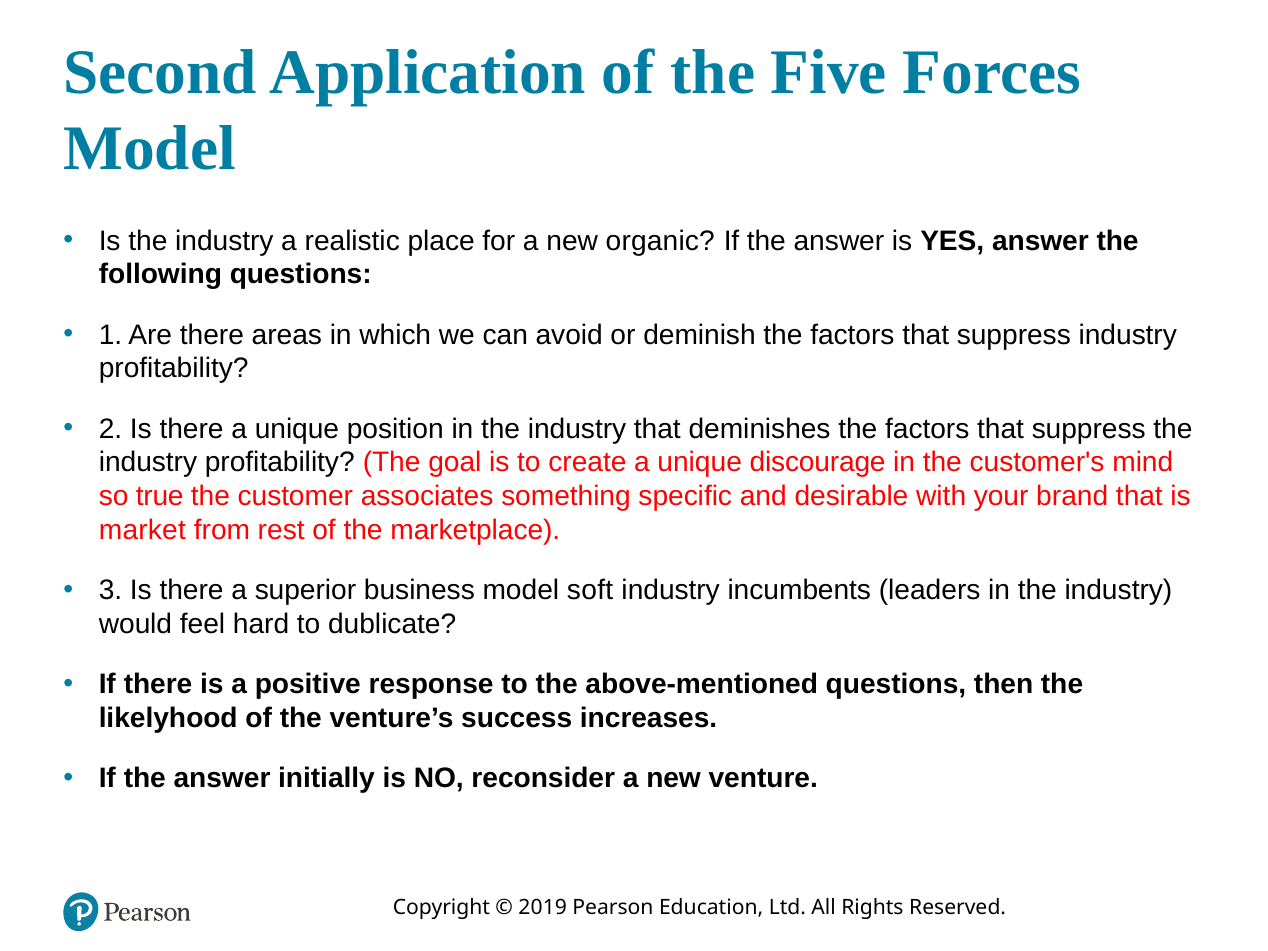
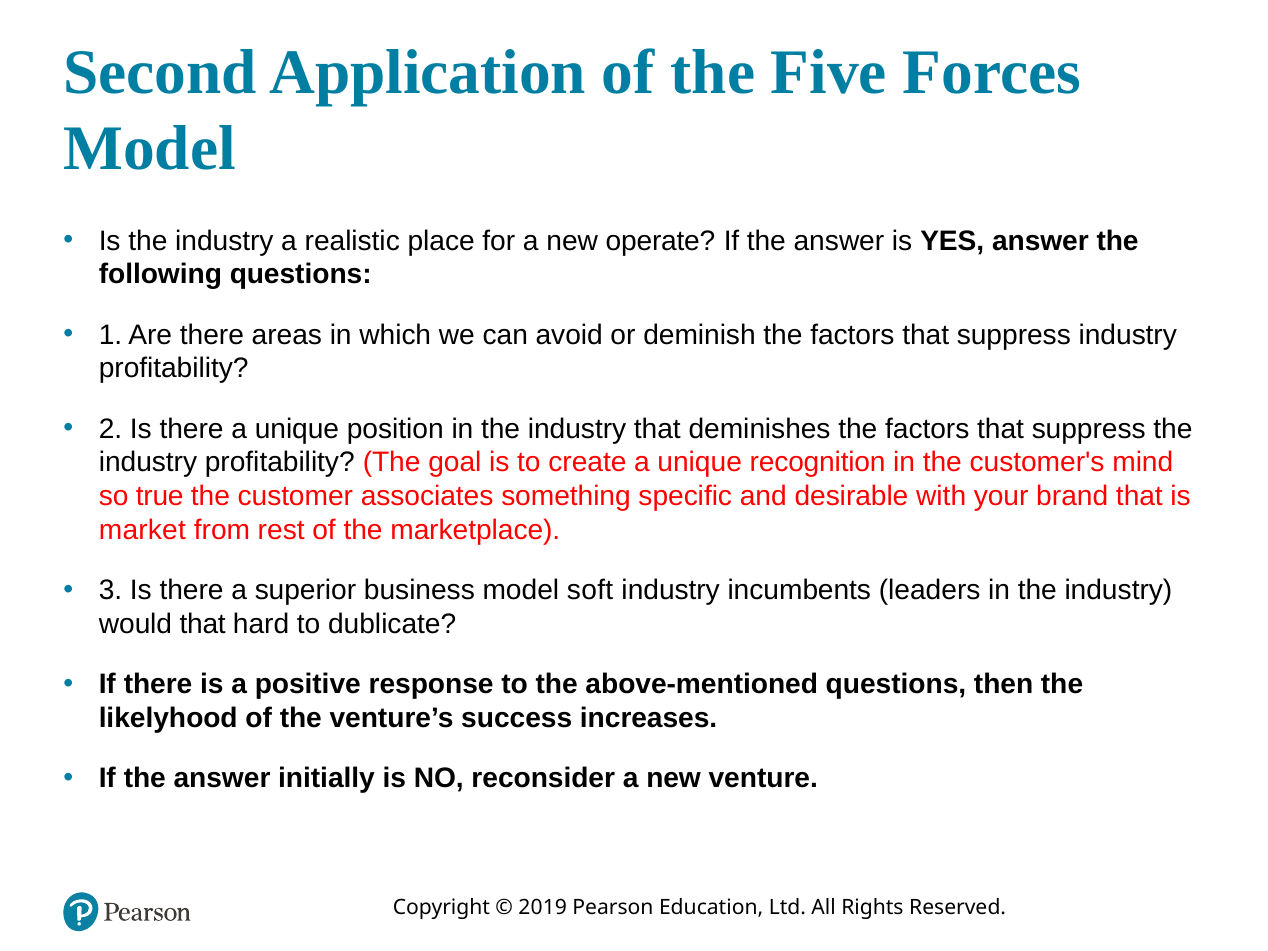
organic: organic -> operate
discourage: discourage -> recognition
would feel: feel -> that
